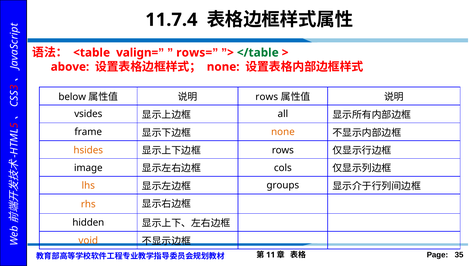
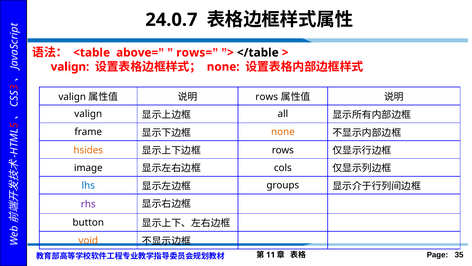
11.7.4: 11.7.4 -> 24.0.7
valign=: valign= -> above=
</table colour: green -> black
above at (70, 67): above -> valign
below at (72, 97): below -> valign
vsides at (88, 114): vsides -> valign
lhs colour: orange -> blue
rhs colour: orange -> purple
hidden: hidden -> button
